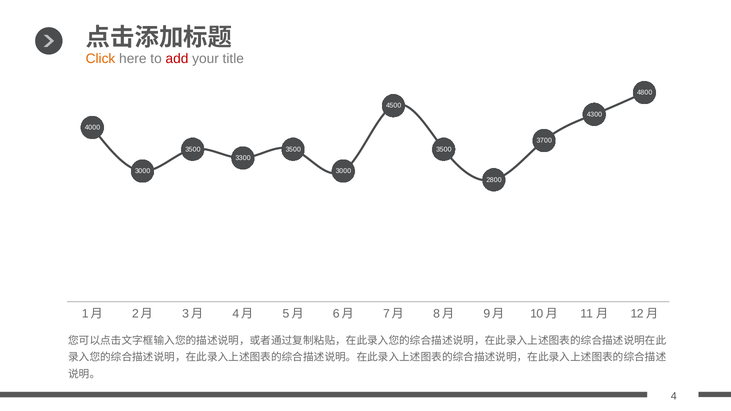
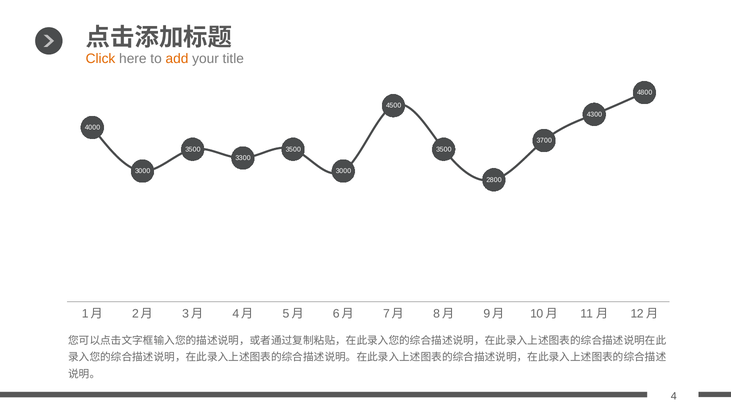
add colour: red -> orange
